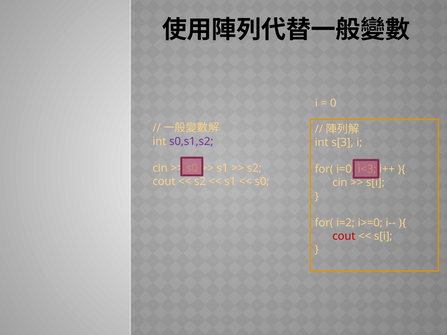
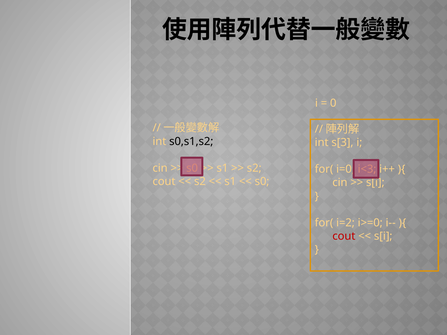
s0,s1,s2 colour: purple -> black
